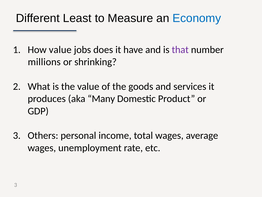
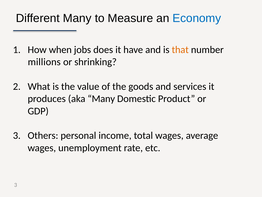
Different Least: Least -> Many
How value: value -> when
that colour: purple -> orange
